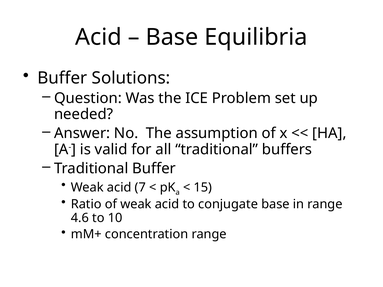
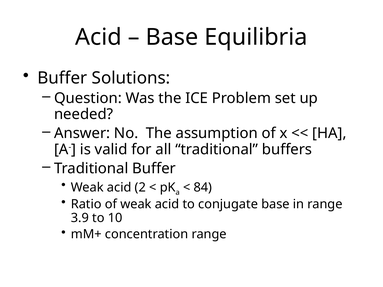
7: 7 -> 2
15: 15 -> 84
4.6: 4.6 -> 3.9
